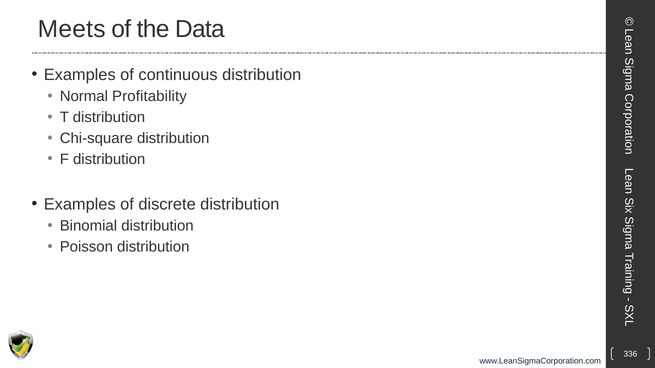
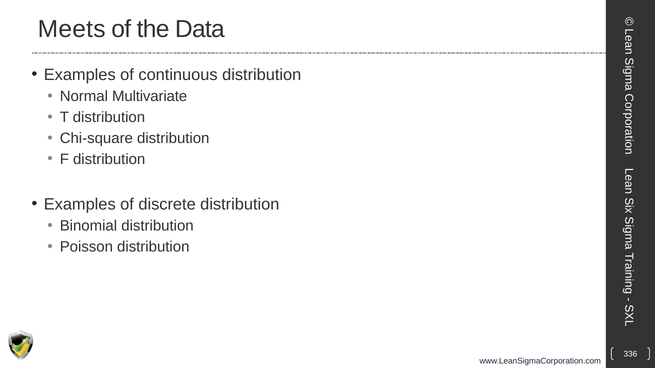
Profitability: Profitability -> Multivariate
